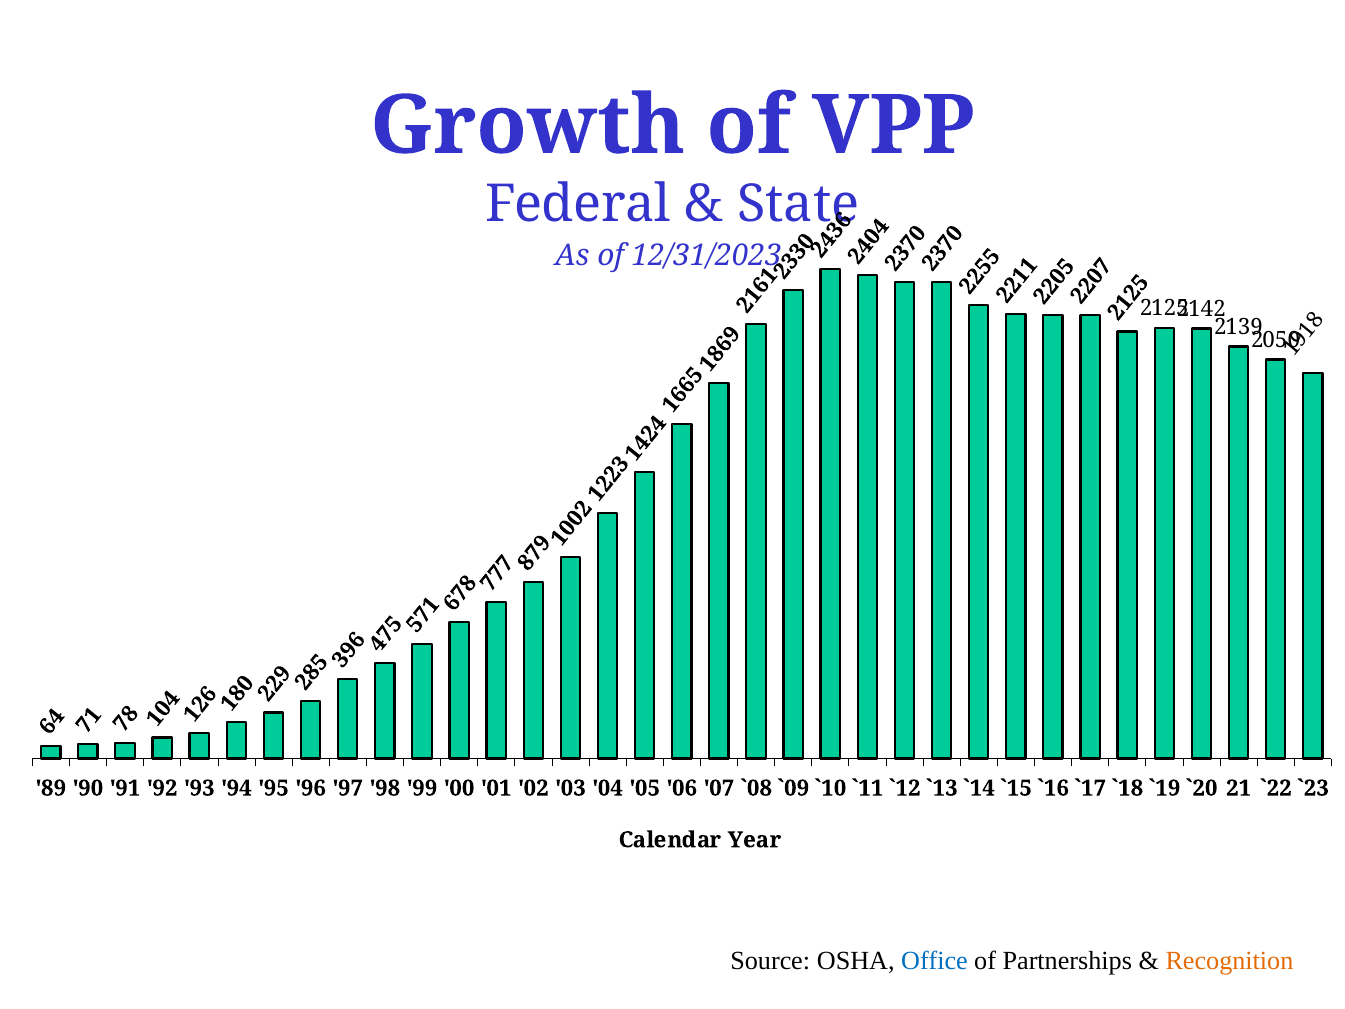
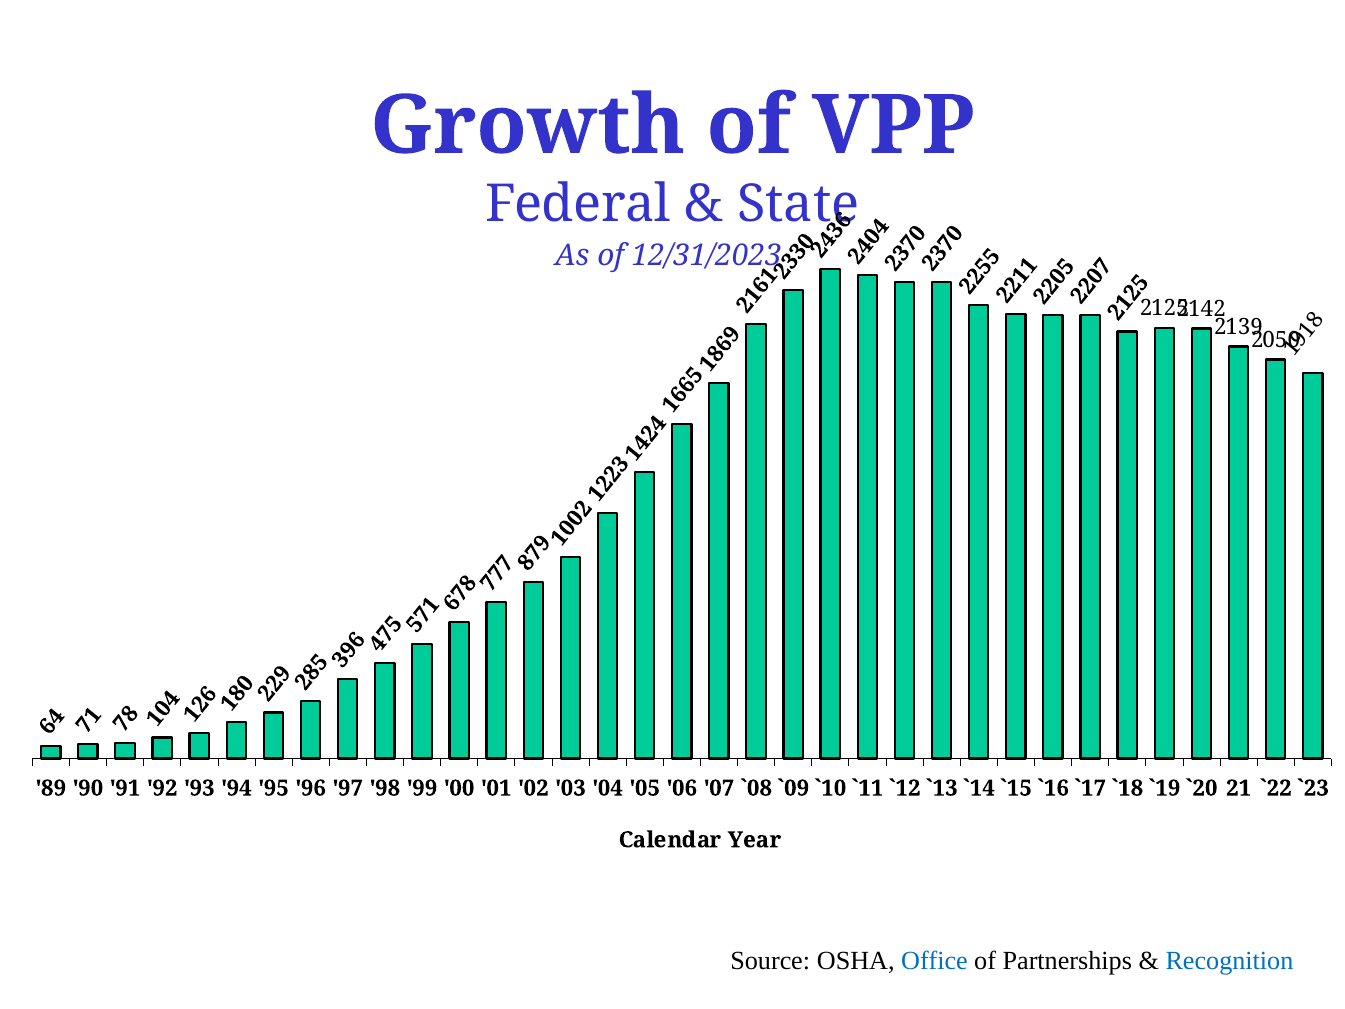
Recognition colour: orange -> blue
